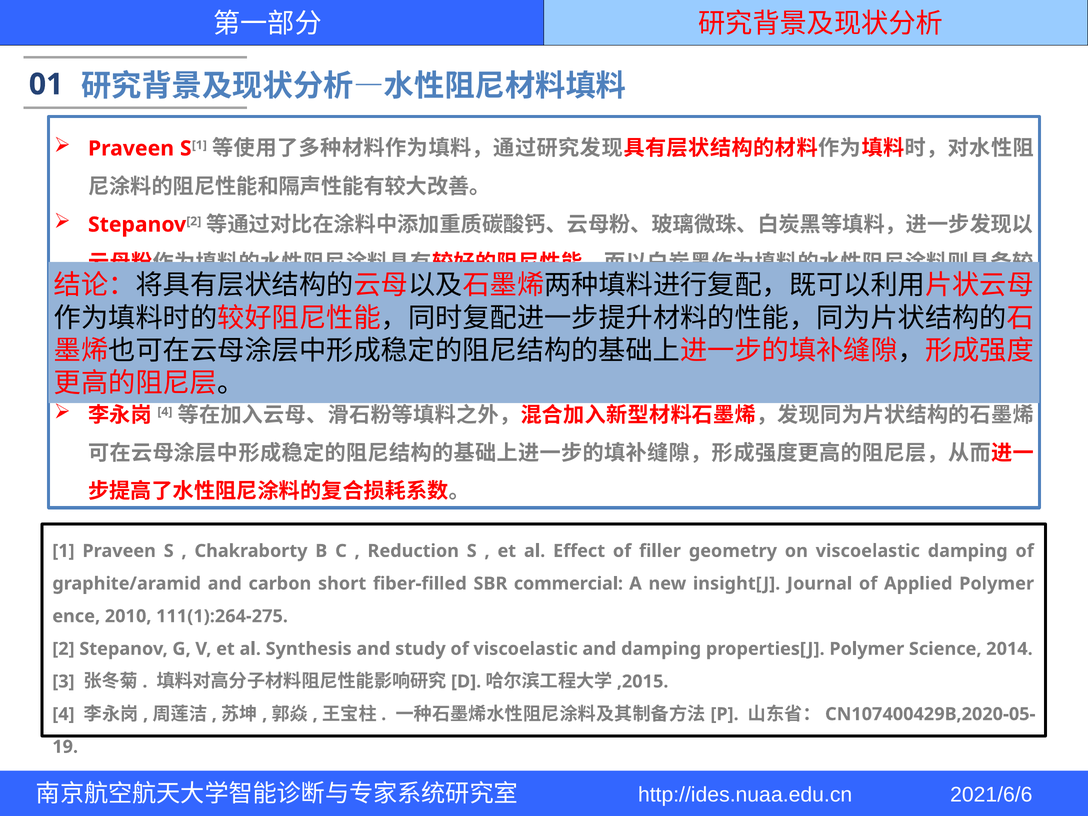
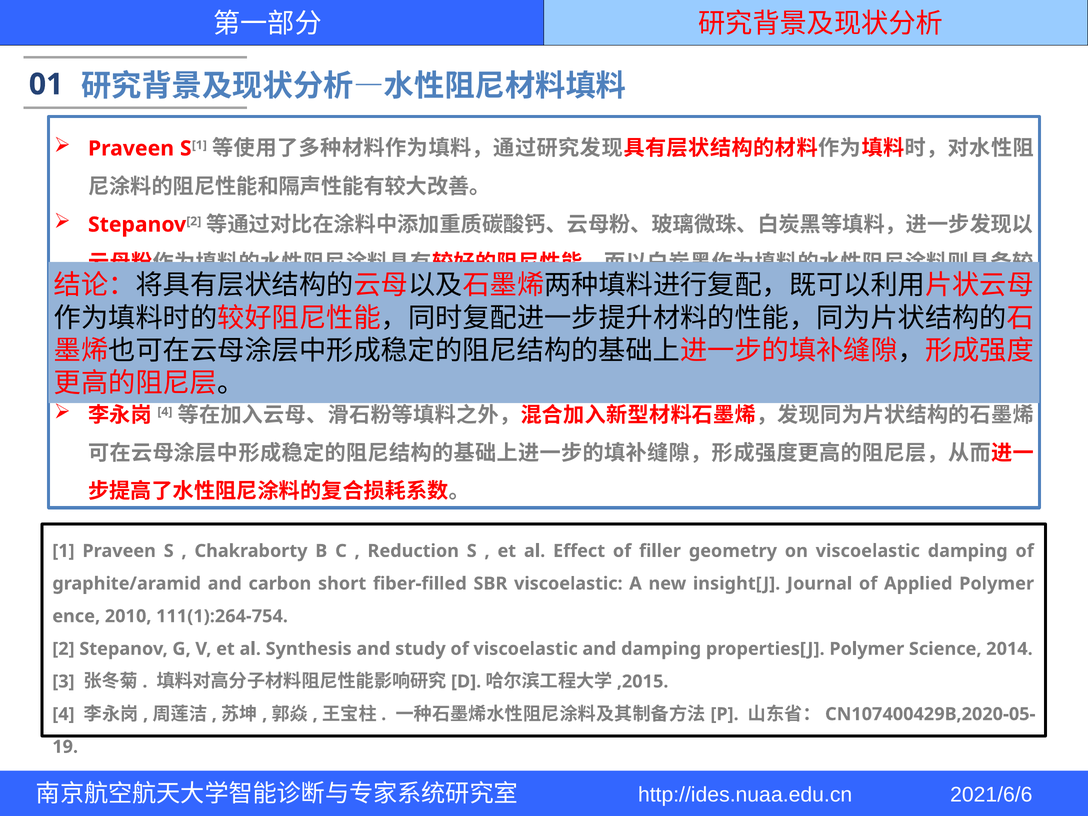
SBR commercial: commercial -> viscoelastic
111(1):264-275: 111(1):264-275 -> 111(1):264-754
